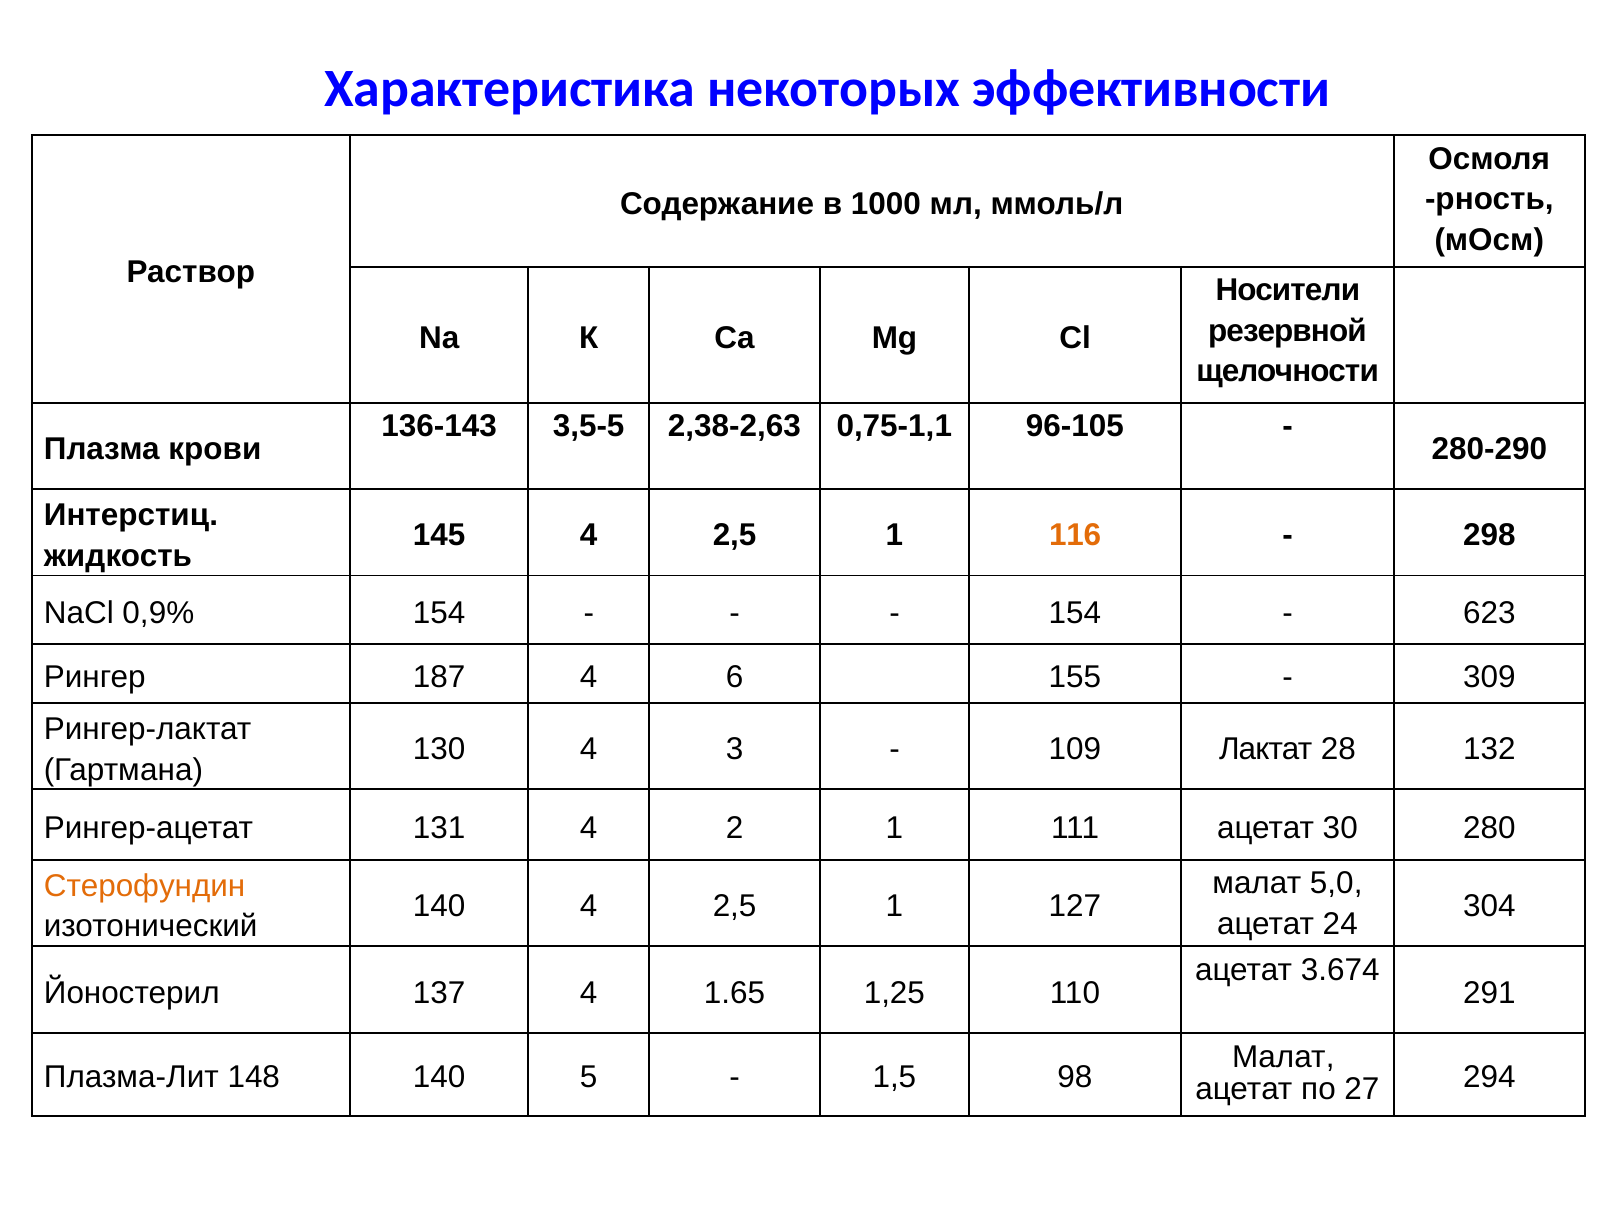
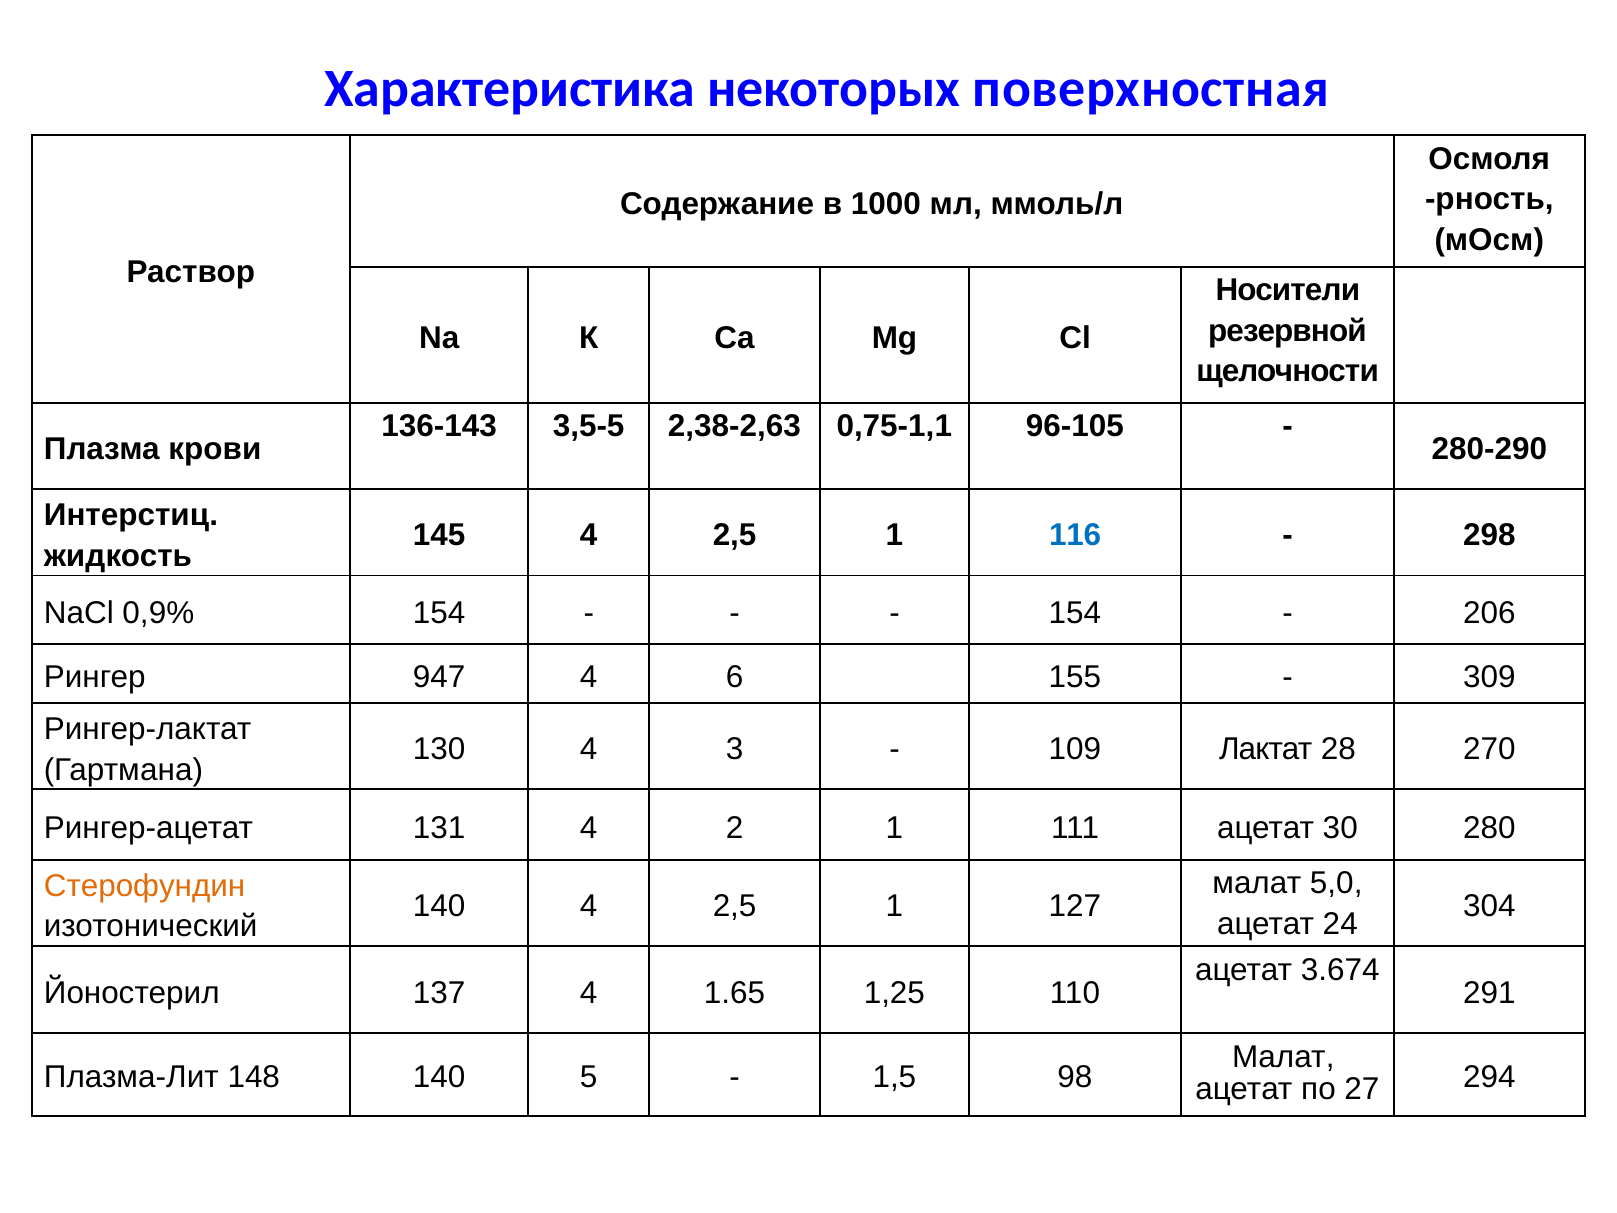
эффективности: эффективности -> поверхностная
116 colour: orange -> blue
623: 623 -> 206
187: 187 -> 947
132: 132 -> 270
